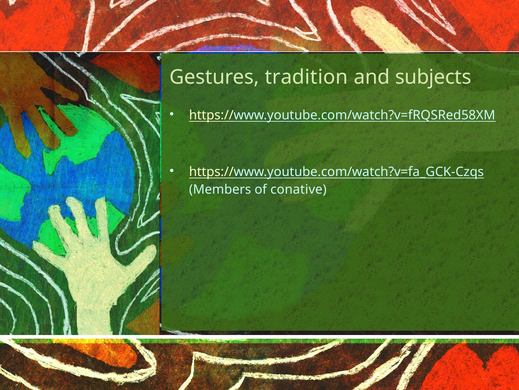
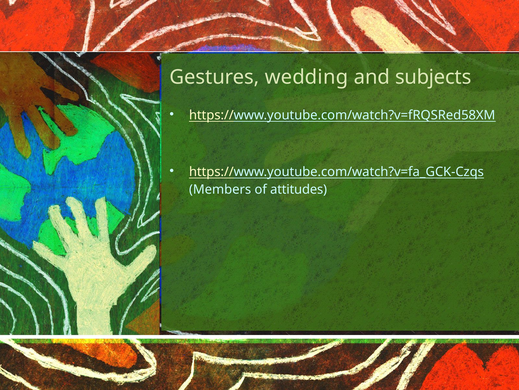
tradition: tradition -> wedding
conative: conative -> attitudes
